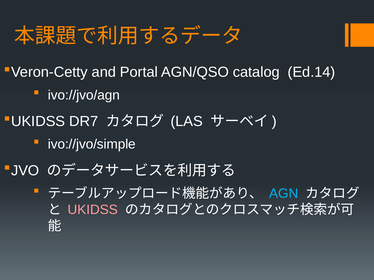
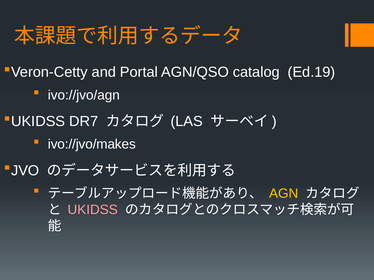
Ed.14: Ed.14 -> Ed.19
ivo://jvo/simple: ivo://jvo/simple -> ivo://jvo/makes
AGN colour: light blue -> yellow
